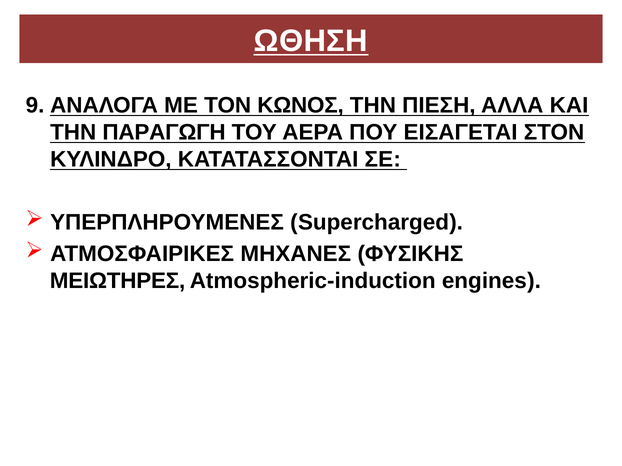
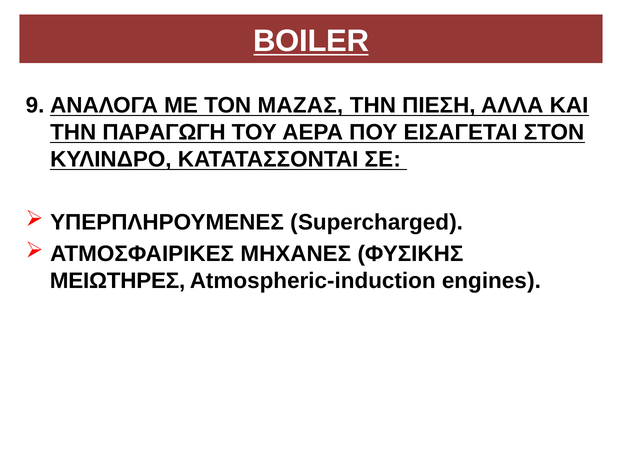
ΩΘΗΣΗ: ΩΘΗΣΗ -> BOILER
ΚΩΝΟΣ: ΚΩΝΟΣ -> ΜΑΖΑΣ
